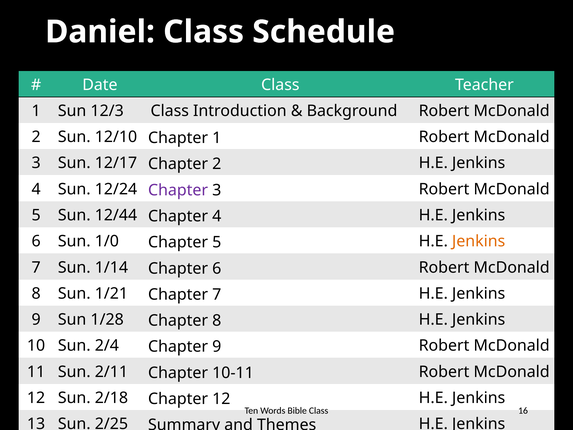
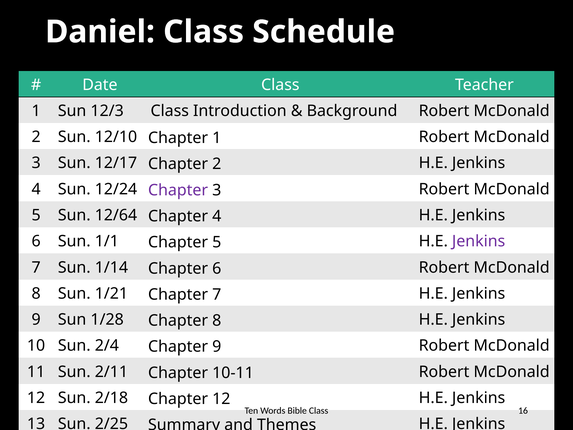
12/44: 12/44 -> 12/64
1/0: 1/0 -> 1/1
Jenkins at (479, 241) colour: orange -> purple
